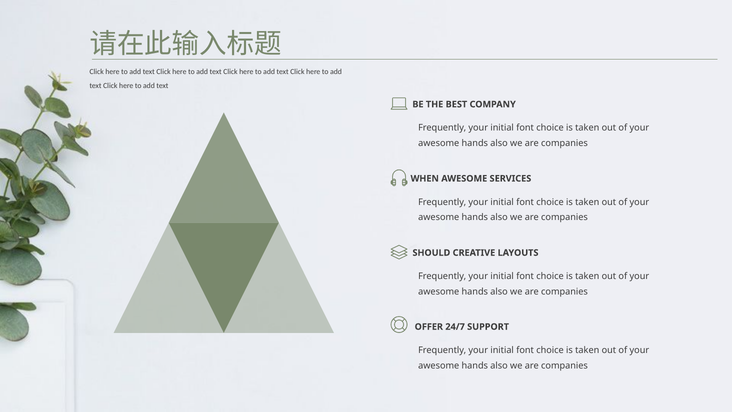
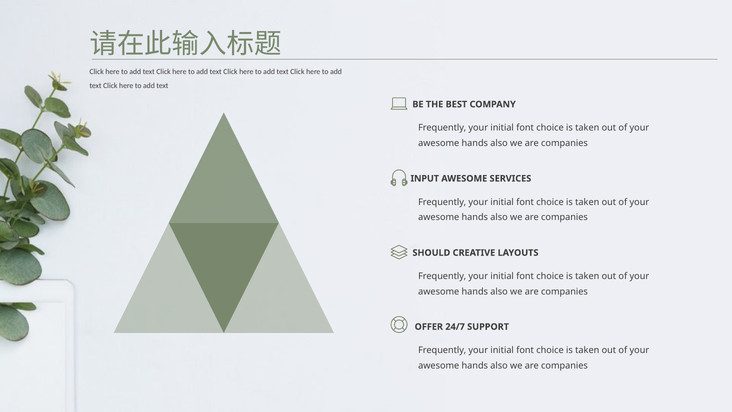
WHEN: WHEN -> INPUT
